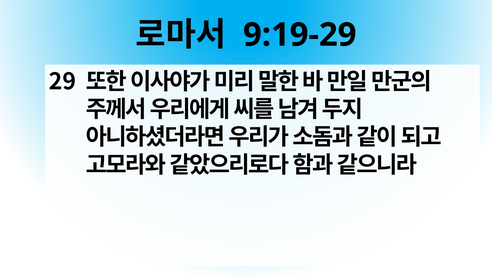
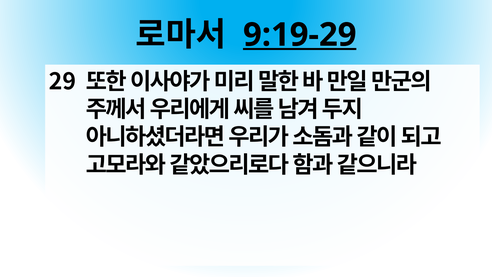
9:19-29 underline: none -> present
